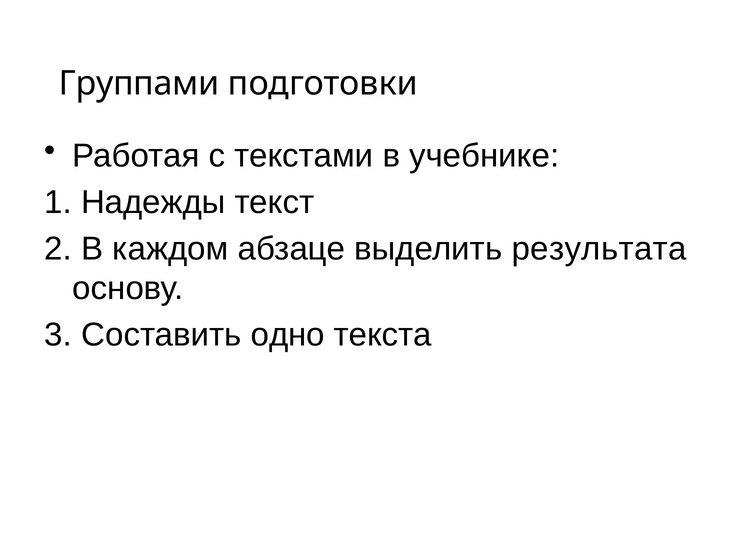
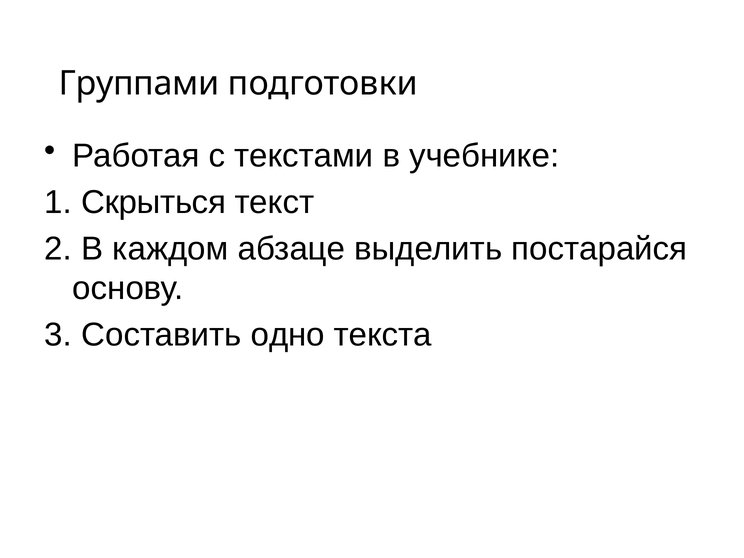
Надежды: Надежды -> Скрыться
результата: результата -> постарайся
